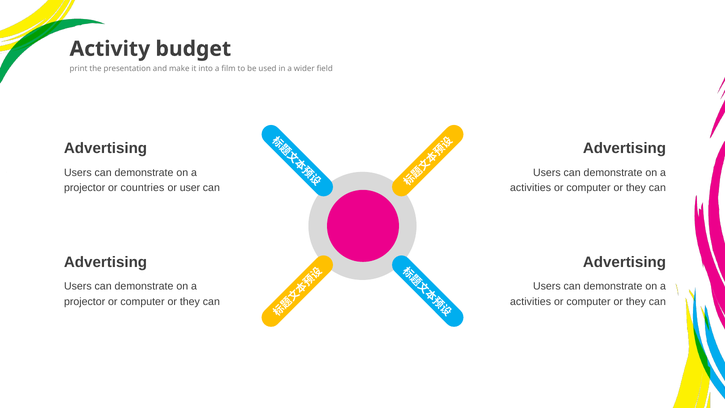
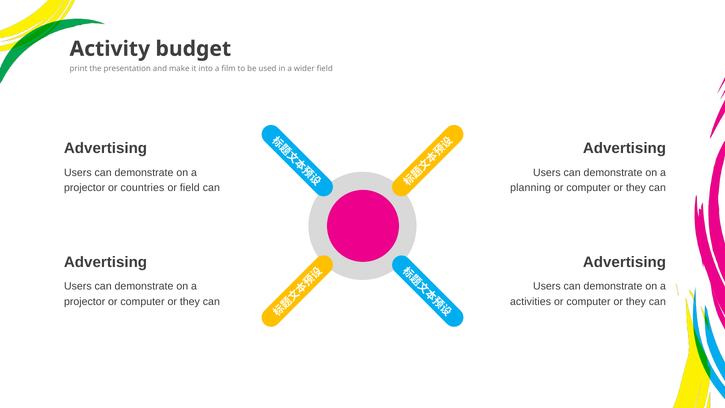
or user: user -> field
activities at (531, 188): activities -> planning
